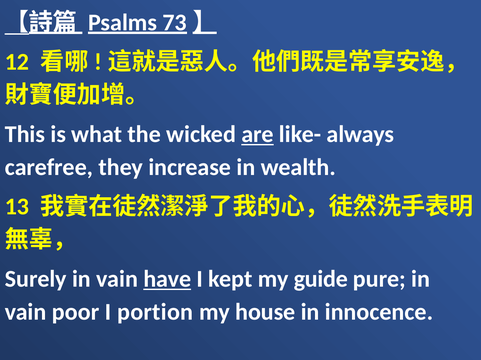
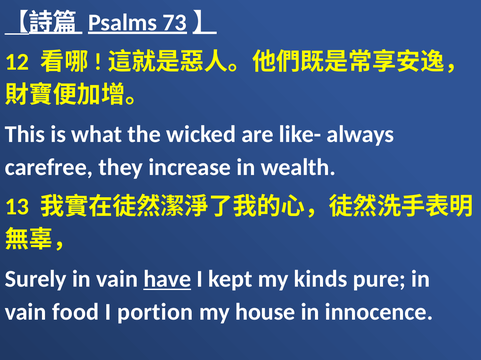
are underline: present -> none
guide: guide -> kinds
poor: poor -> food
